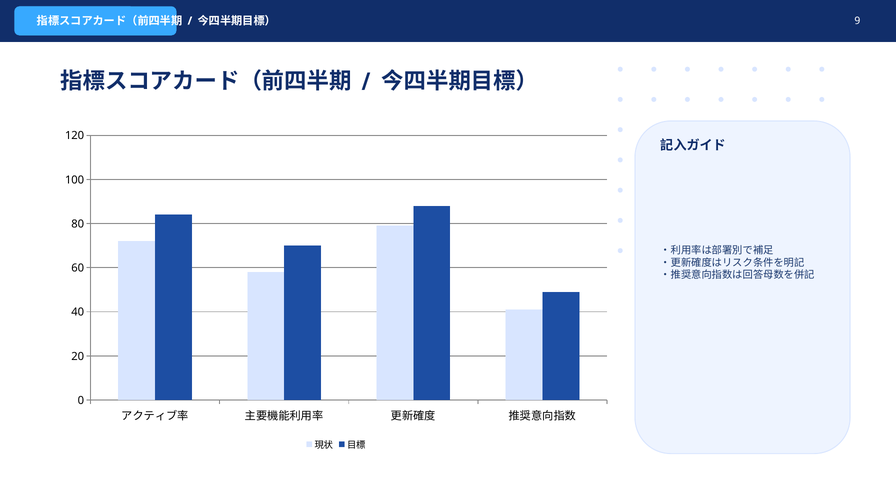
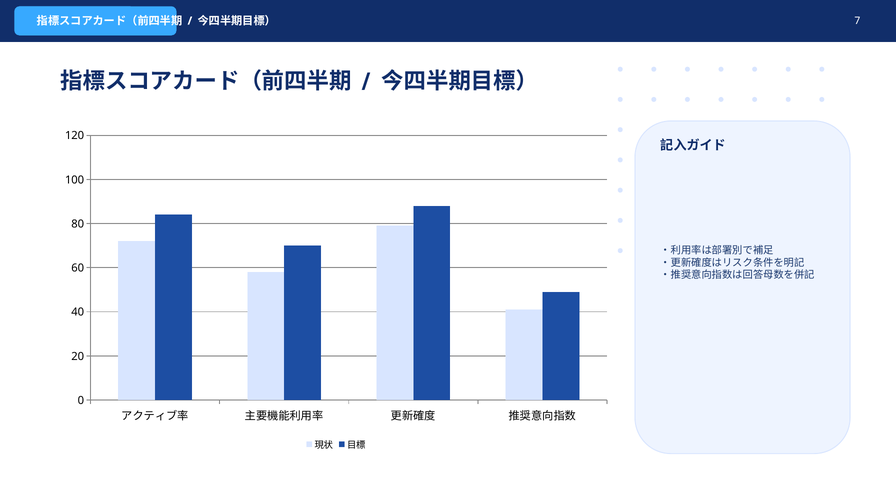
9: 9 -> 7
